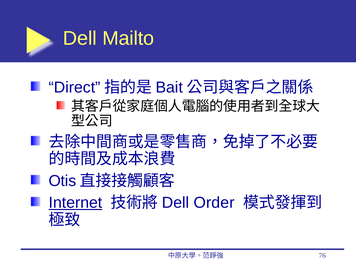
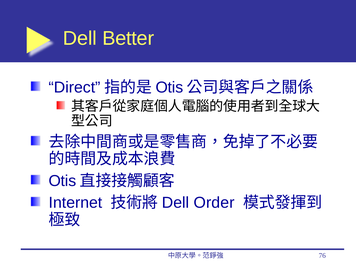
Mailto: Mailto -> Better
Bait at (169, 87): Bait -> Otis
Internet underline: present -> none
